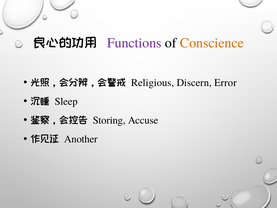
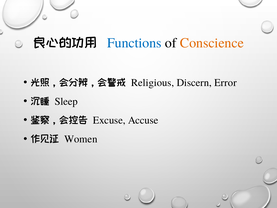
Functions colour: purple -> blue
Storing: Storing -> Excuse
Another: Another -> Women
